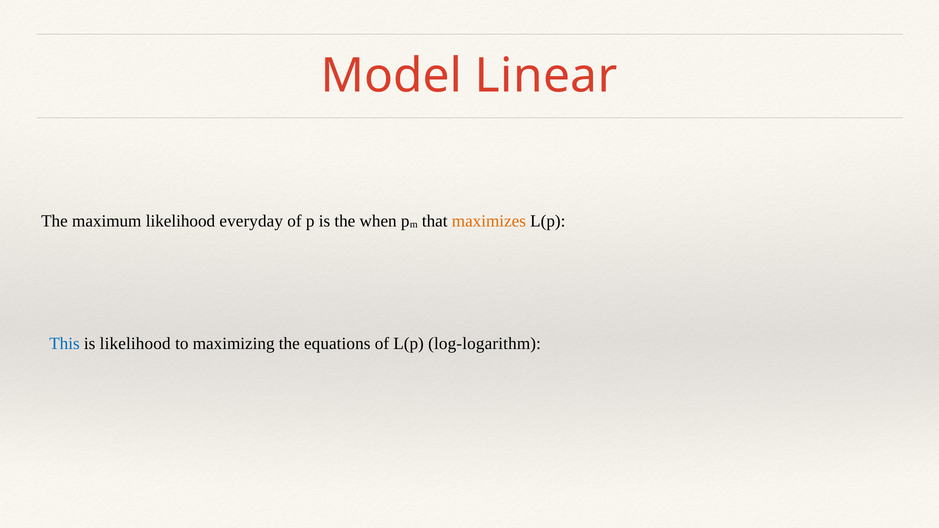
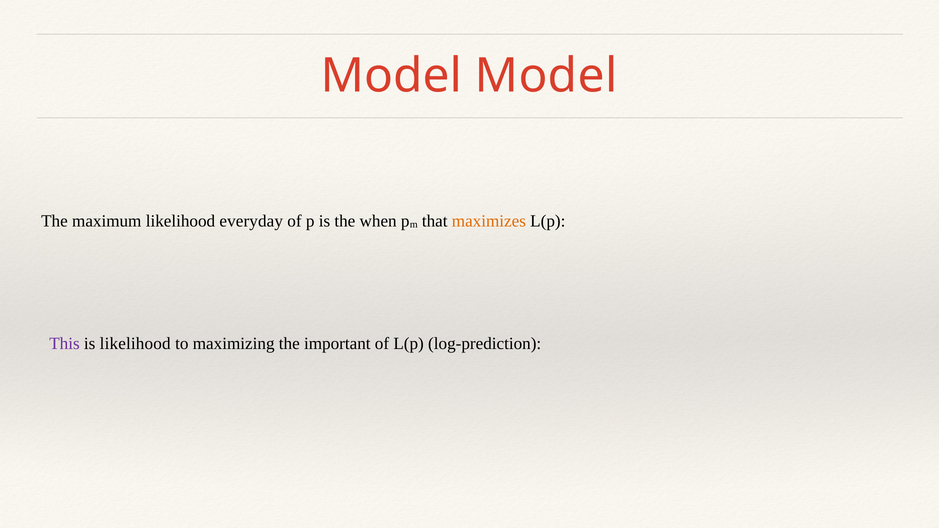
Model Linear: Linear -> Model
This colour: blue -> purple
equations: equations -> important
log-logarithm: log-logarithm -> log-prediction
